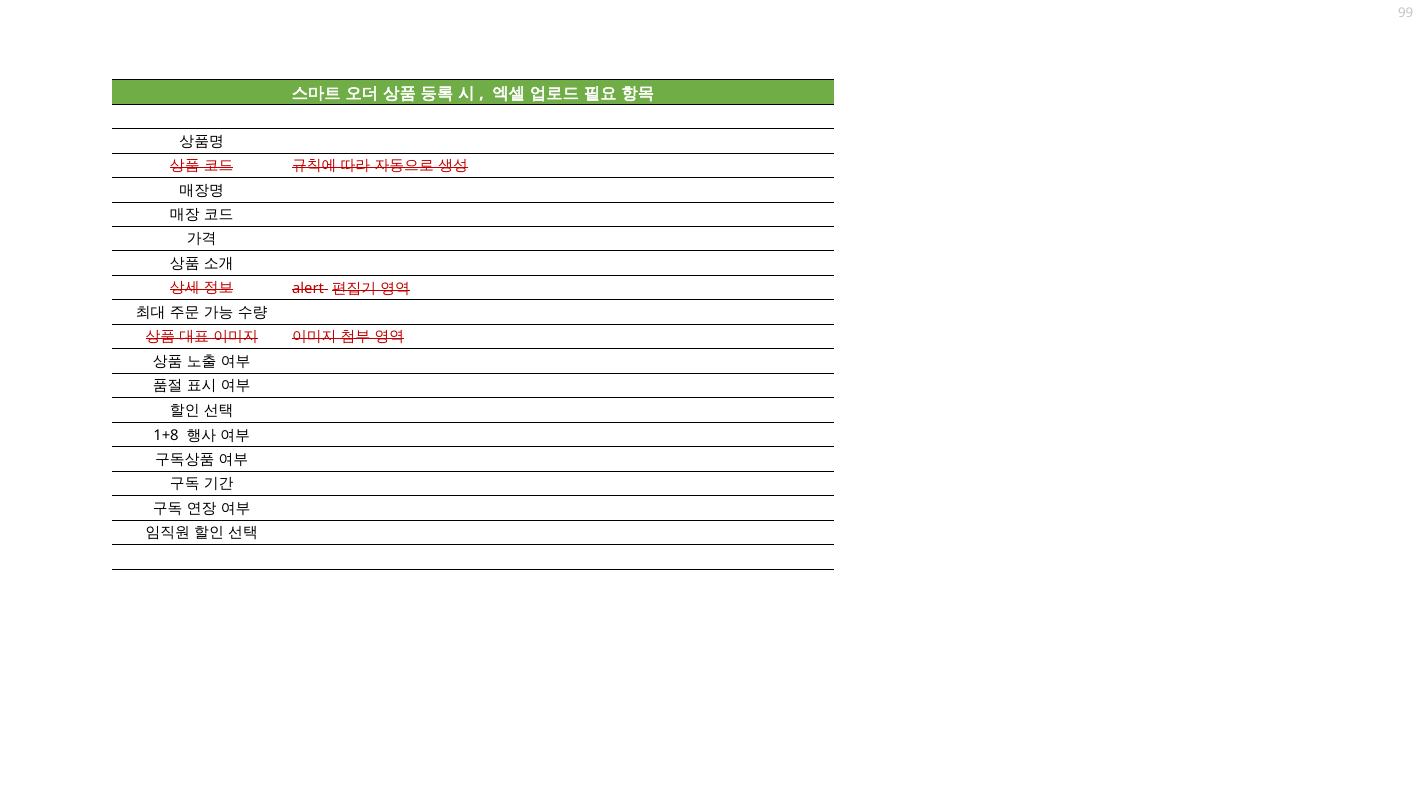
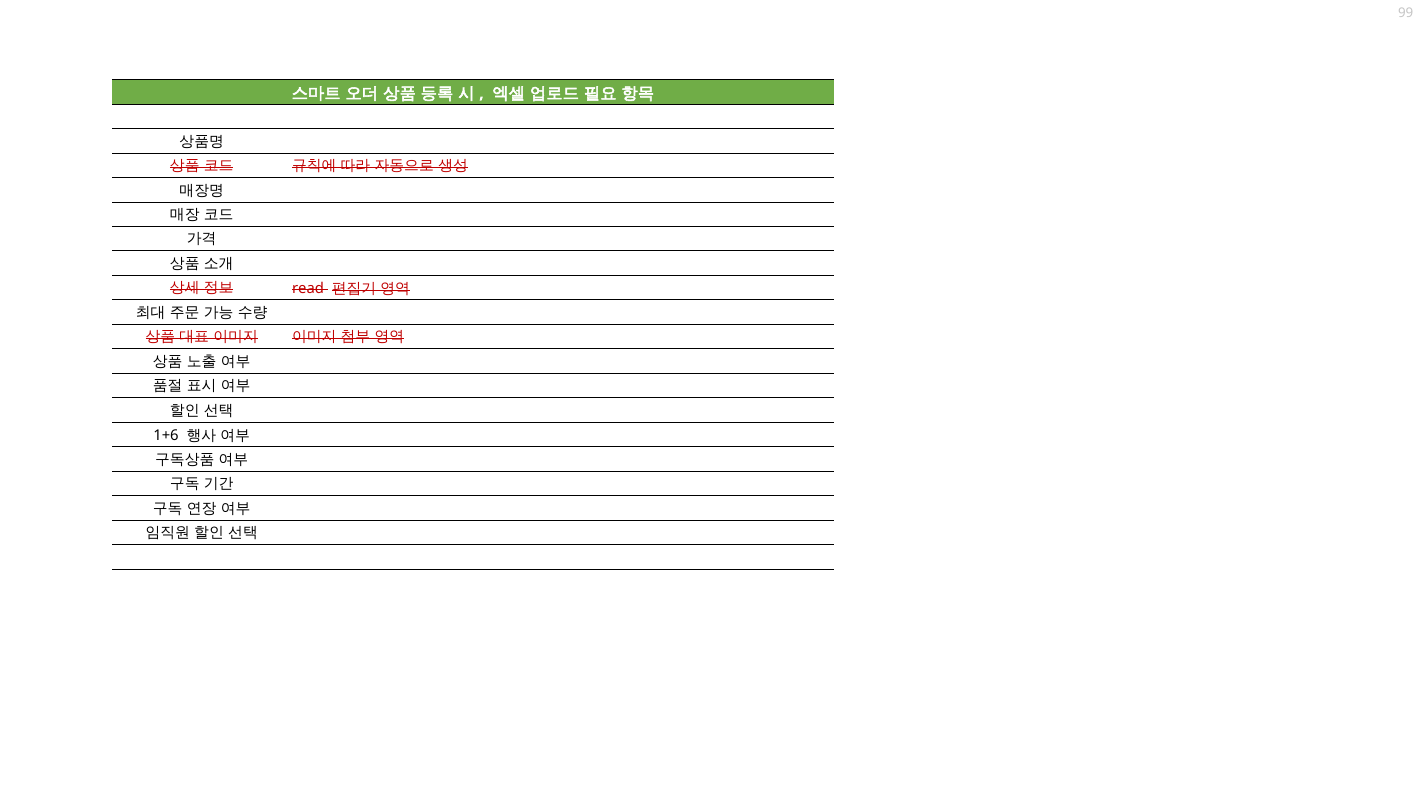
alert: alert -> read
1+8: 1+8 -> 1+6
